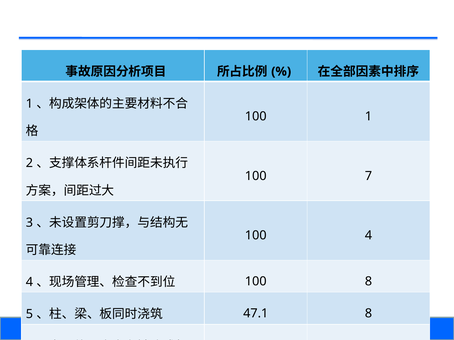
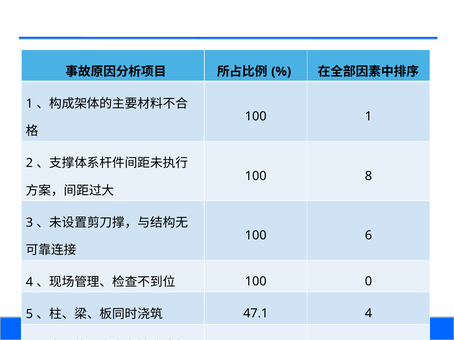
7: 7 -> 8
100 4: 4 -> 6
100 8: 8 -> 0
47.1 8: 8 -> 4
